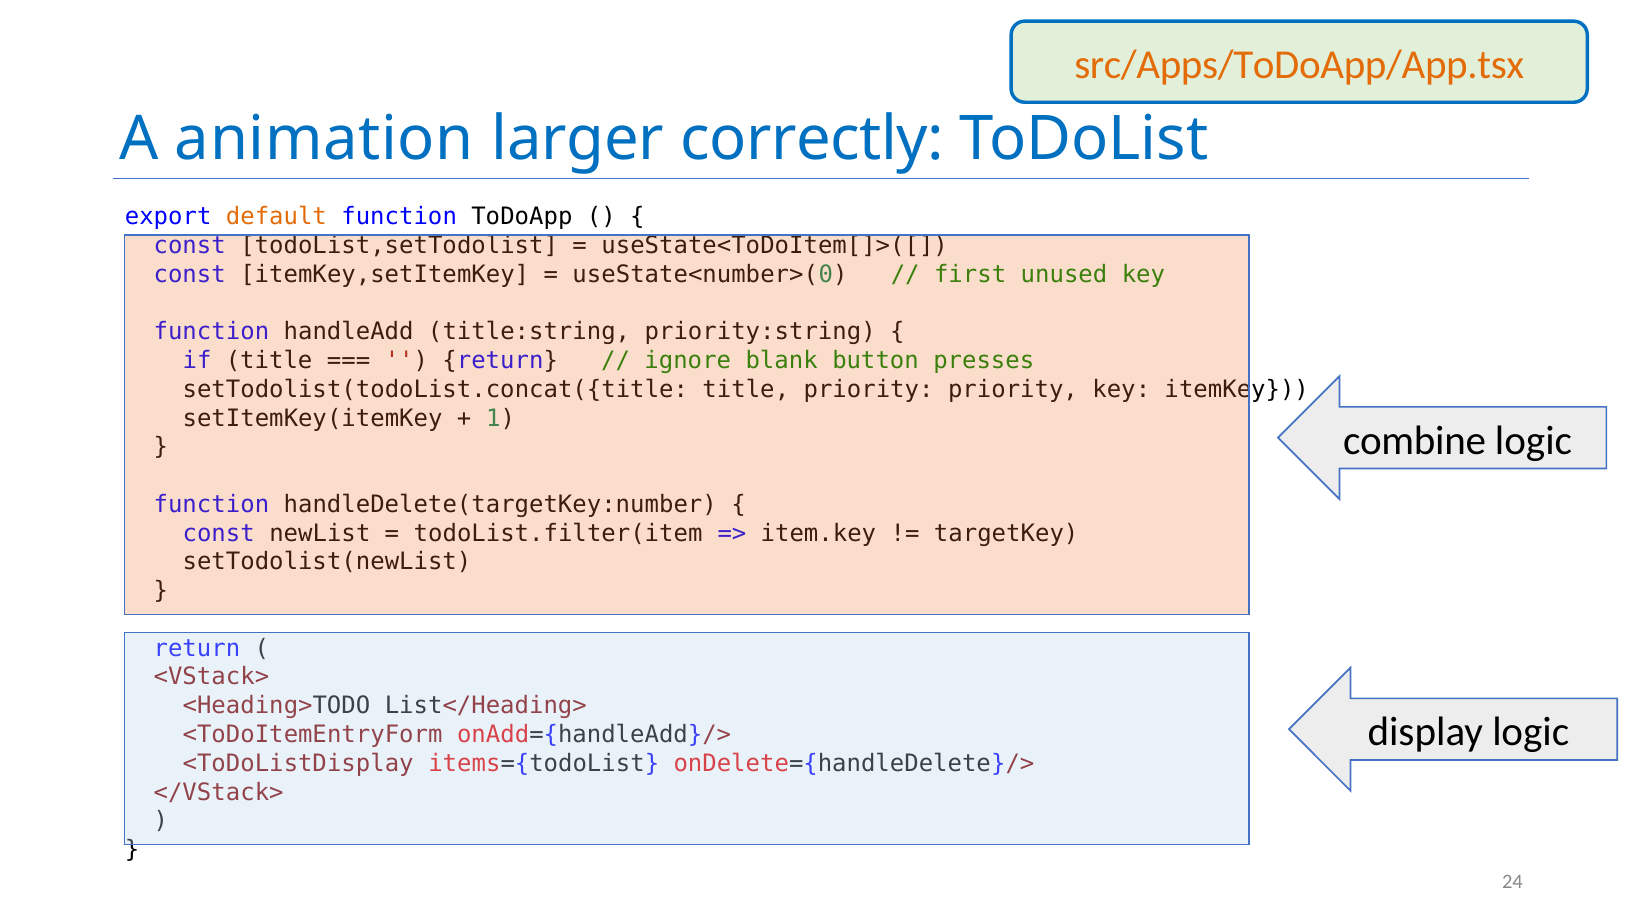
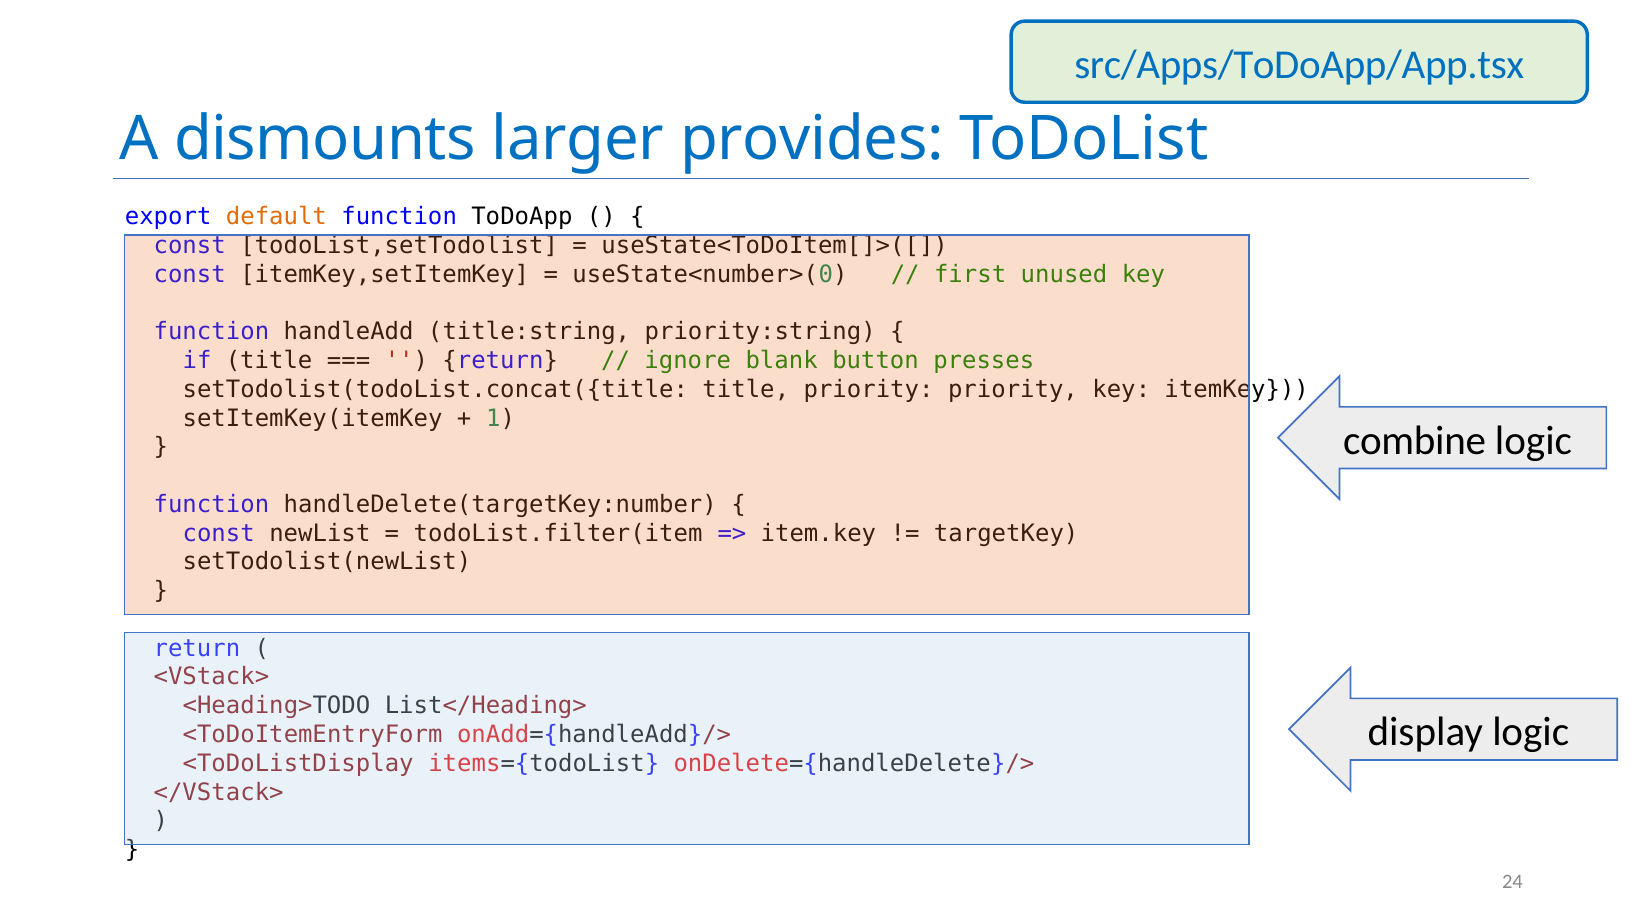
src/Apps/ToDoApp/App.tsx colour: orange -> blue
animation: animation -> dismounts
correctly: correctly -> provides
